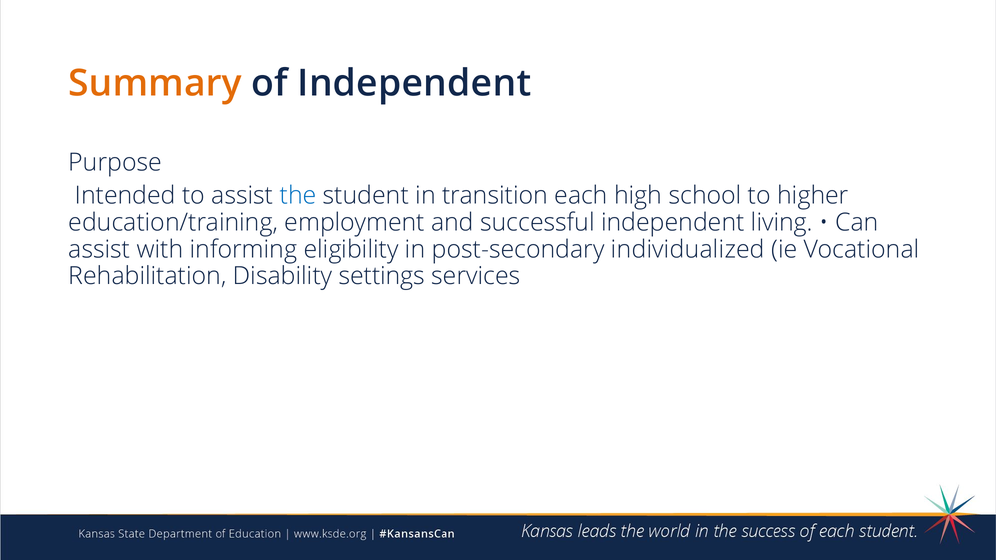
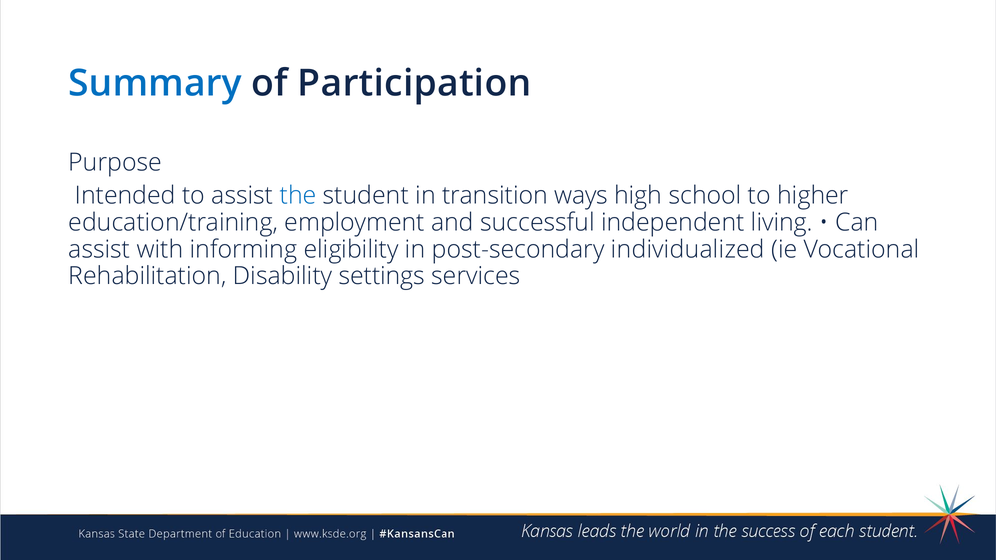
Summary colour: orange -> blue
of Independent: Independent -> Participation
each: each -> ways
